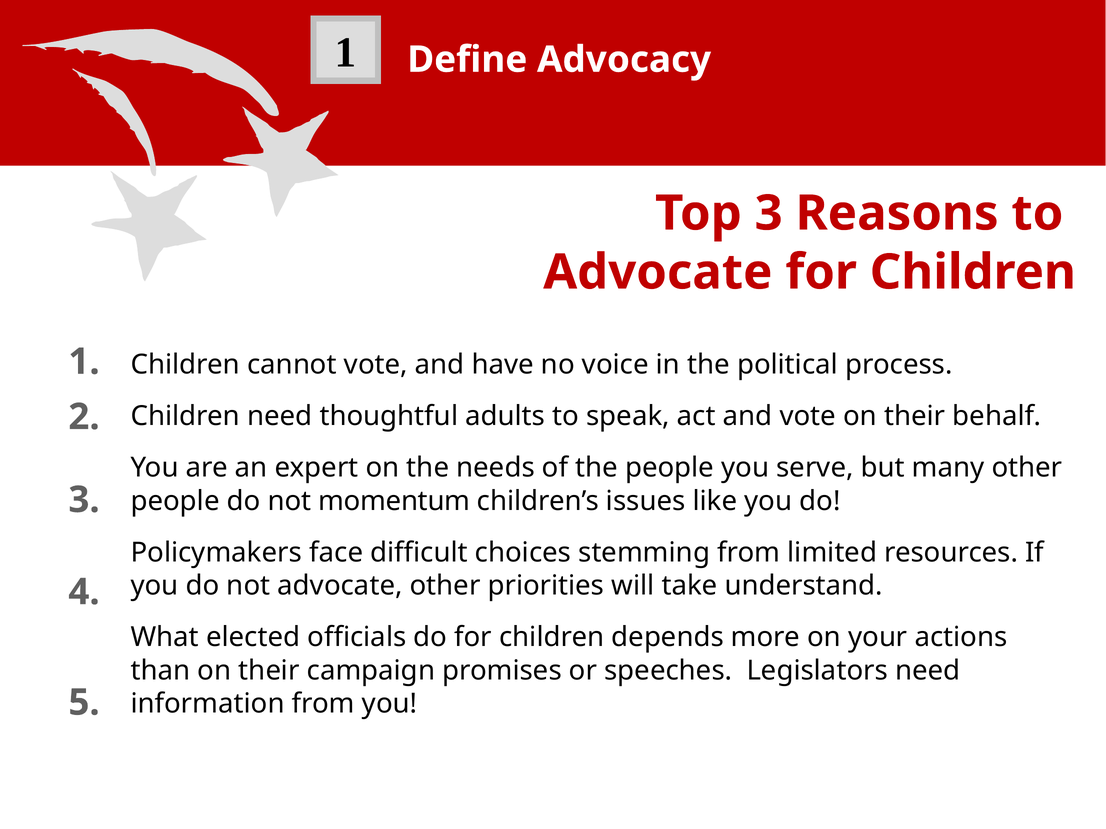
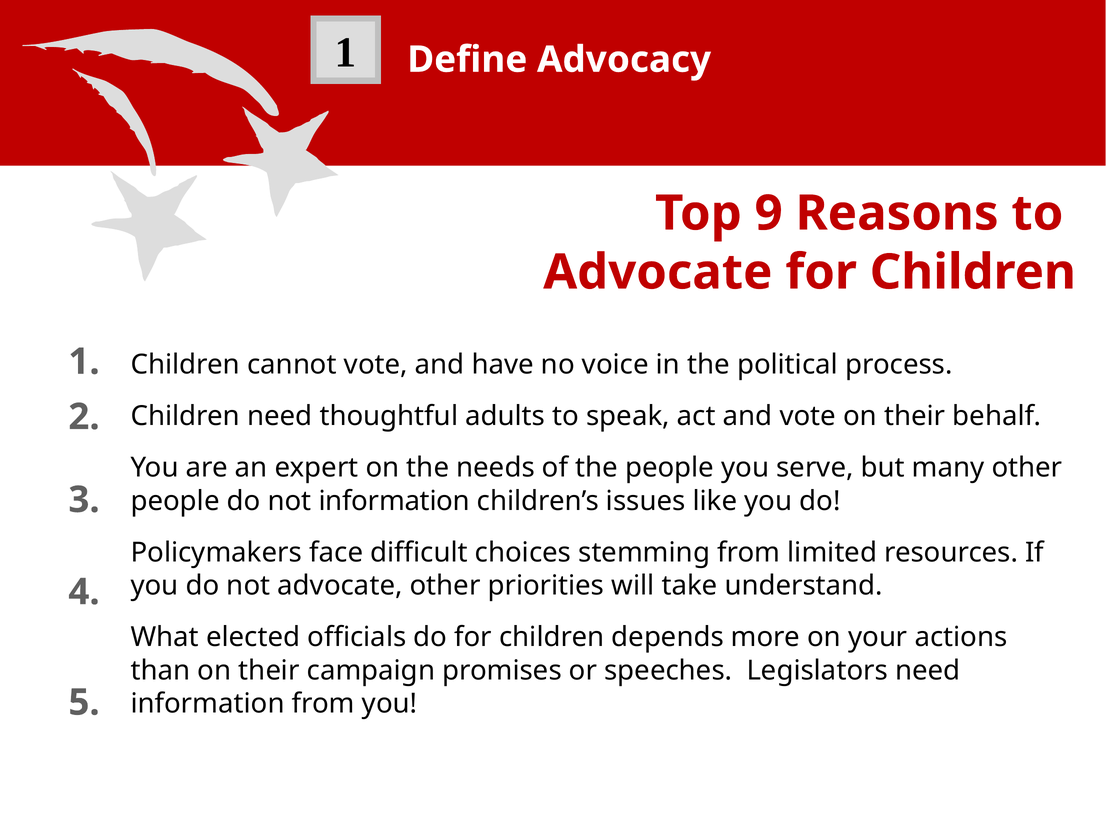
Top 3: 3 -> 9
not momentum: momentum -> information
